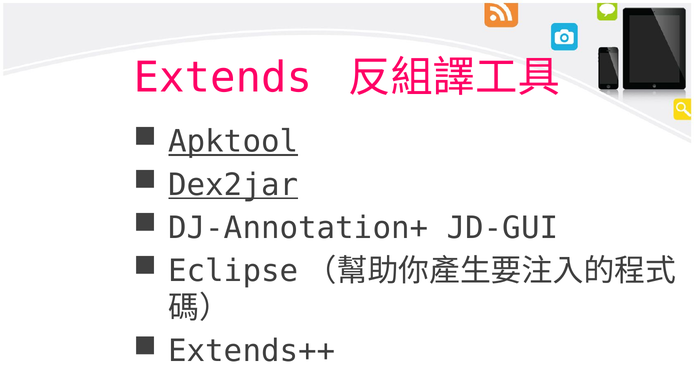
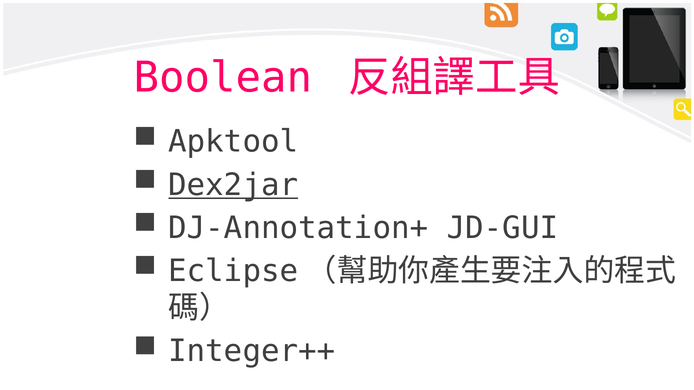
Extends: Extends -> Boolean
Apktool underline: present -> none
Extends++: Extends++ -> Integer++
